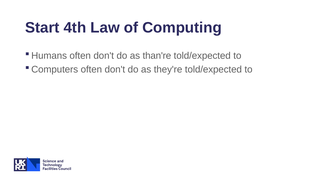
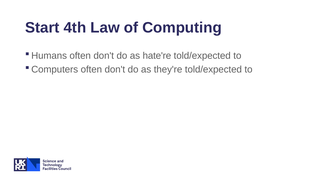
than're: than're -> hate're
